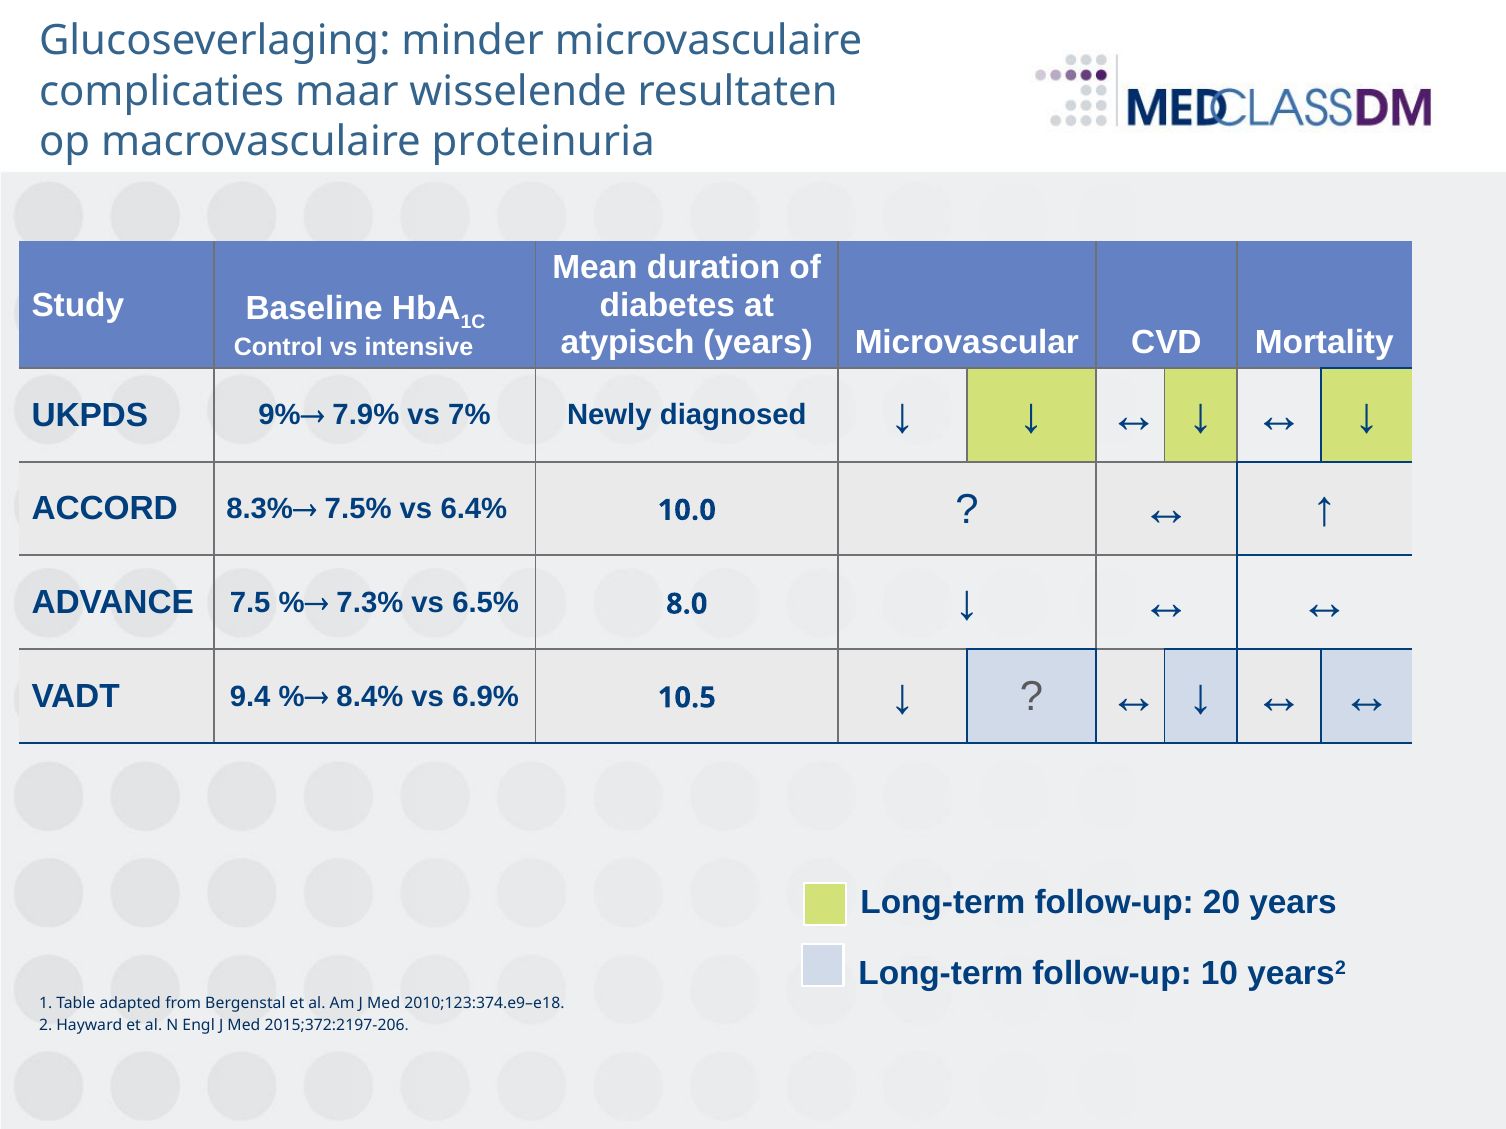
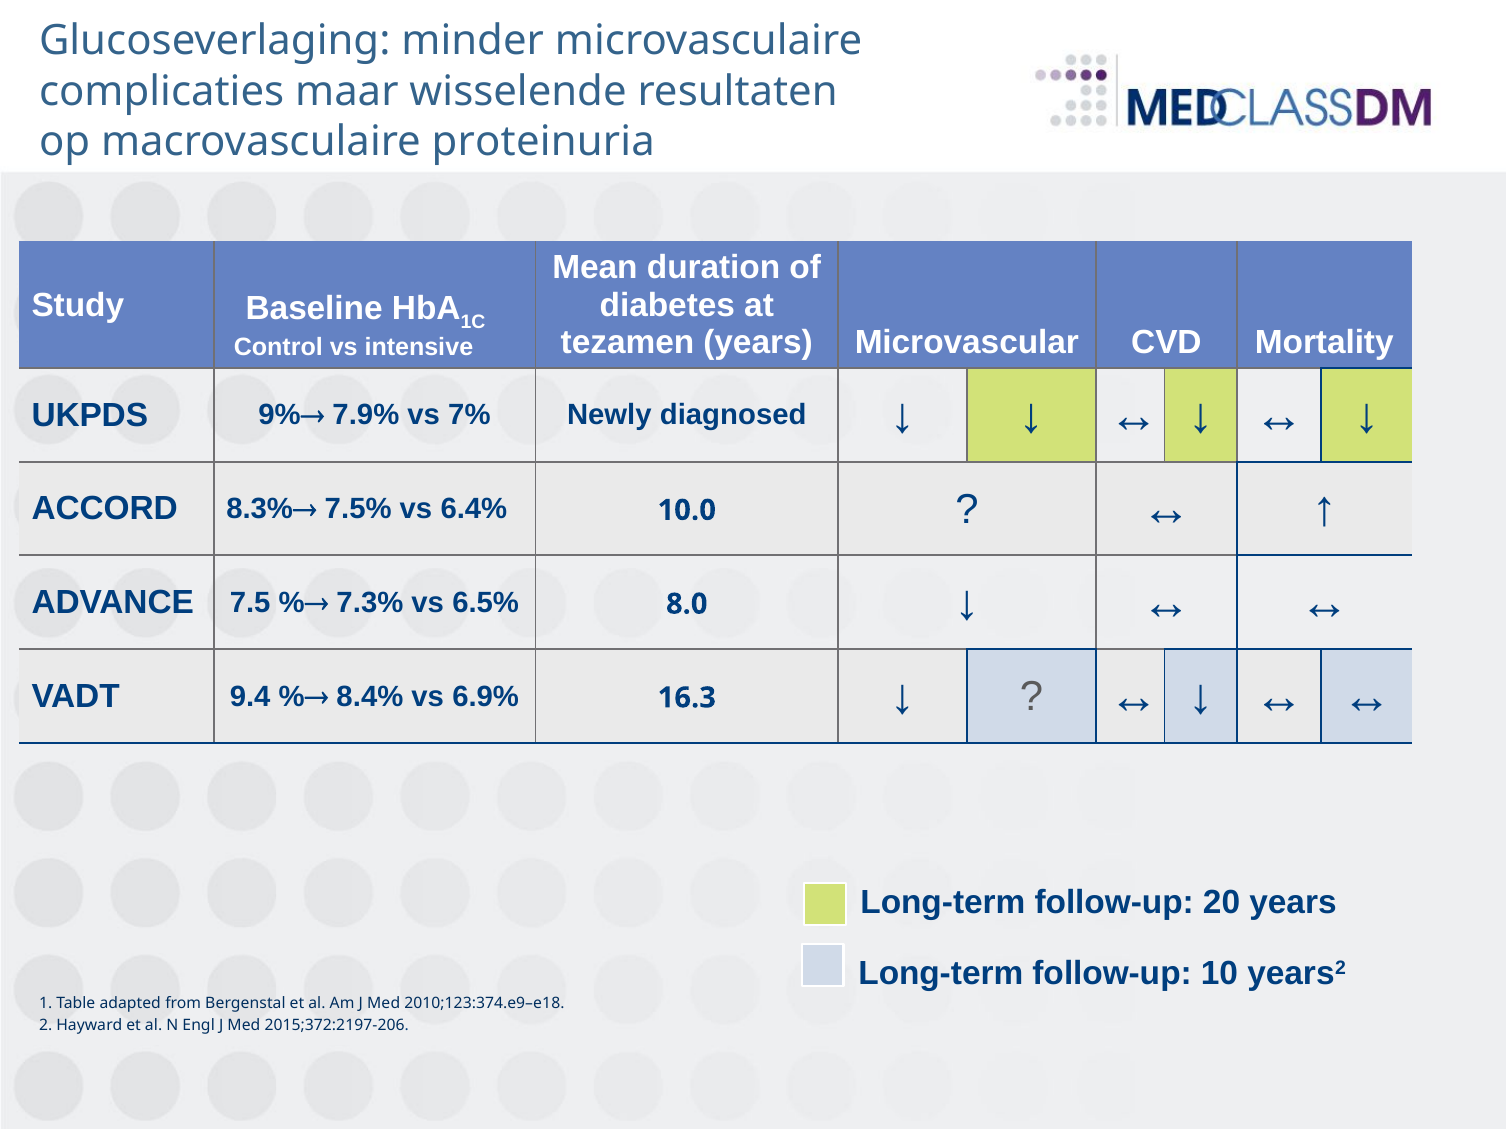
atypisch: atypisch -> tezamen
10.5: 10.5 -> 16.3
